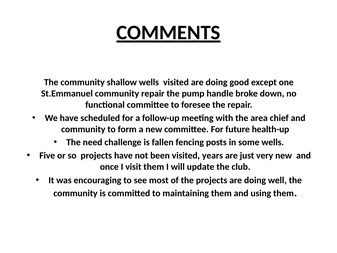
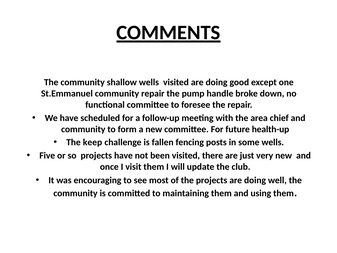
need: need -> keep
years: years -> there
